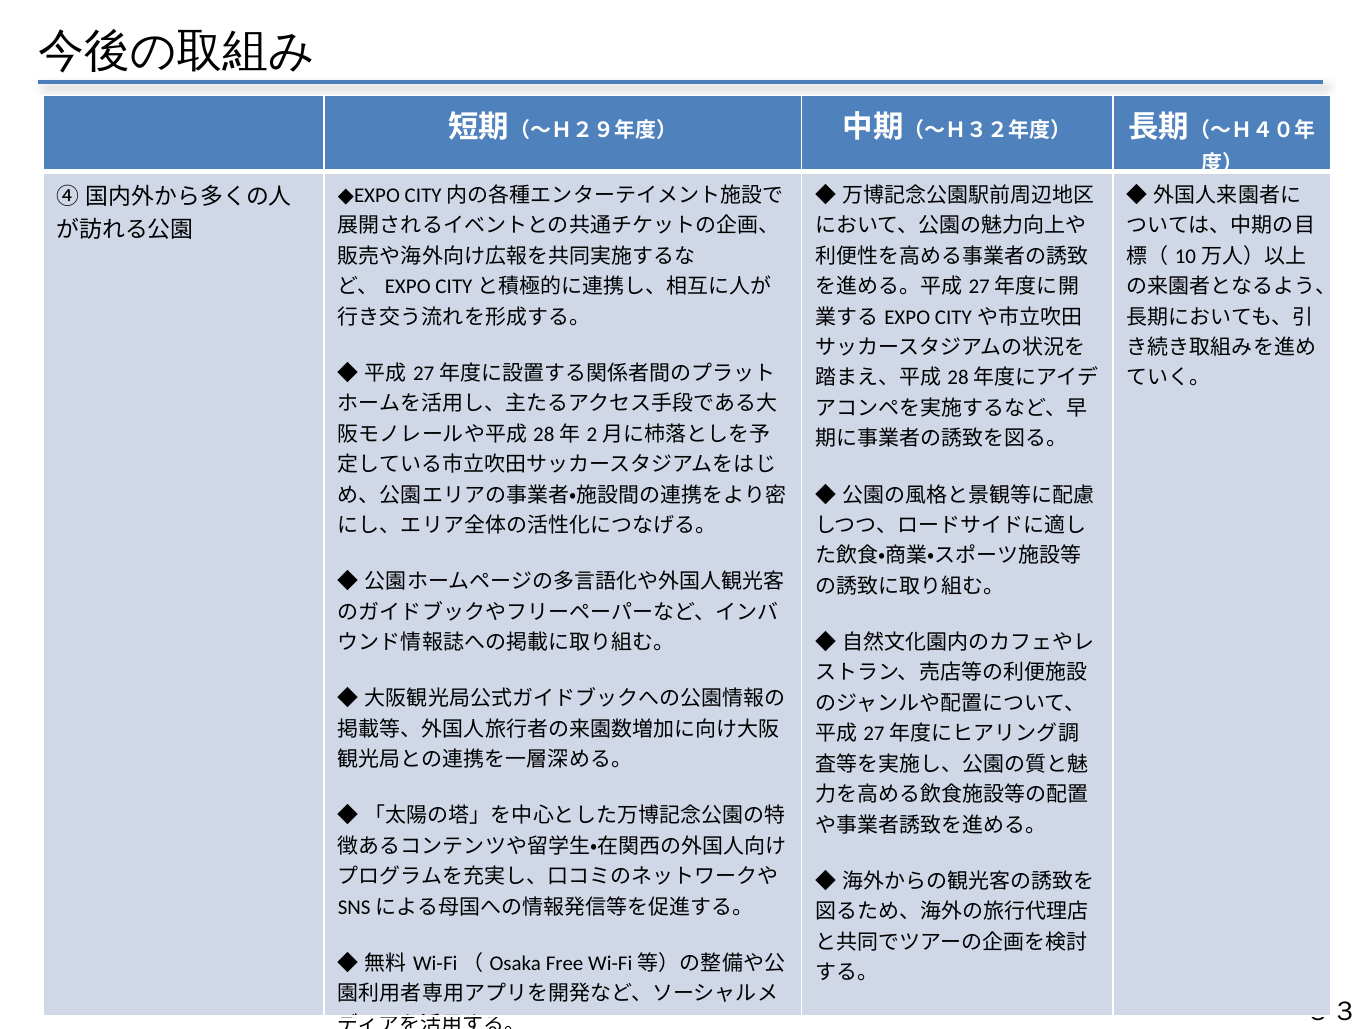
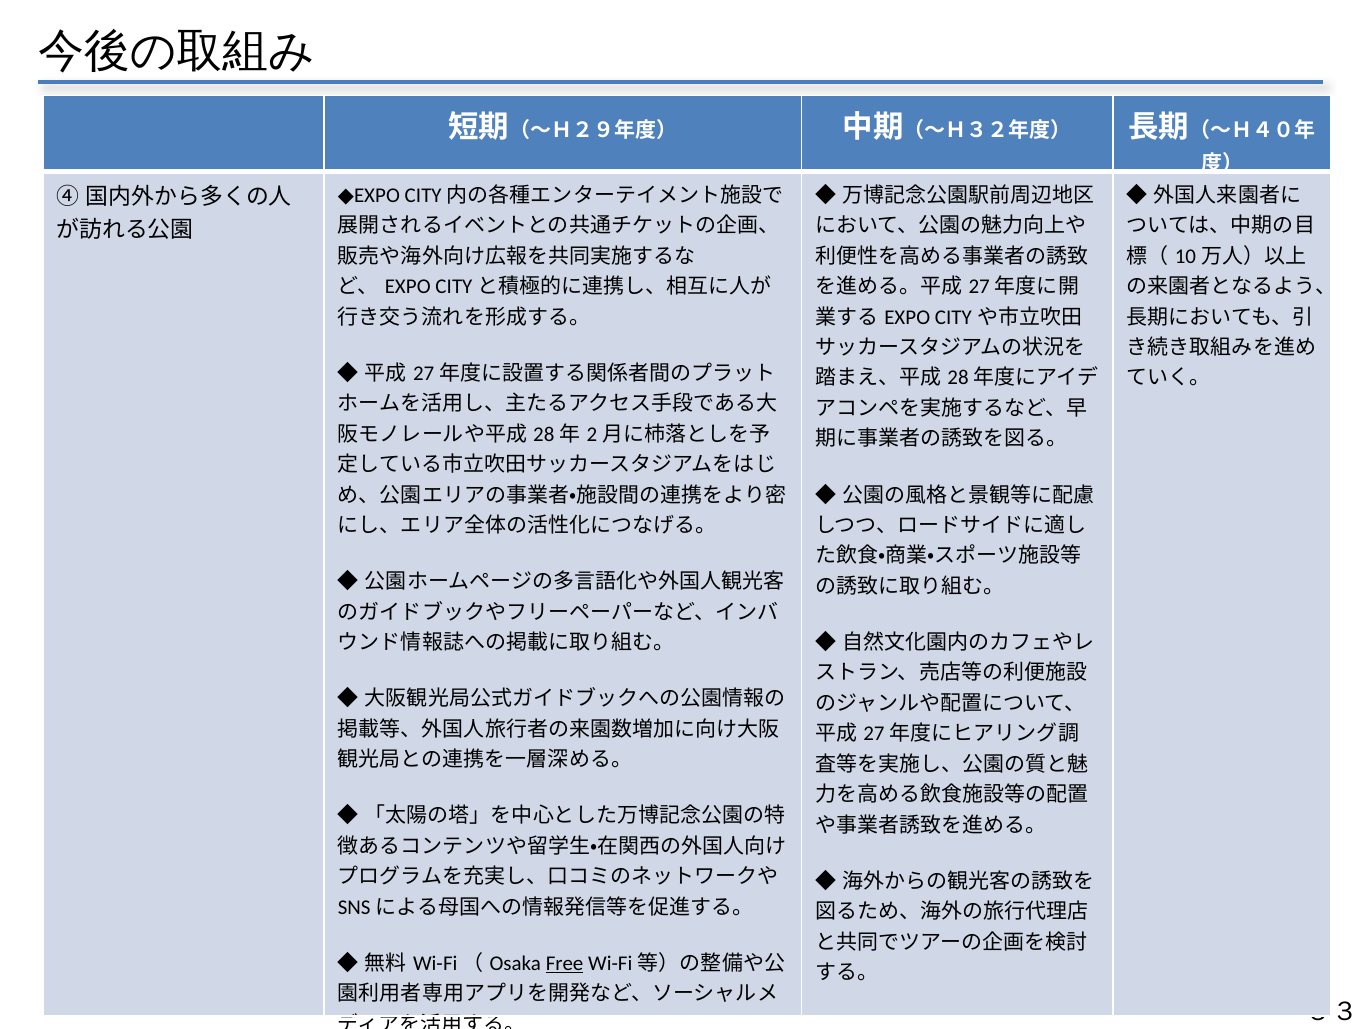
Free underline: none -> present
